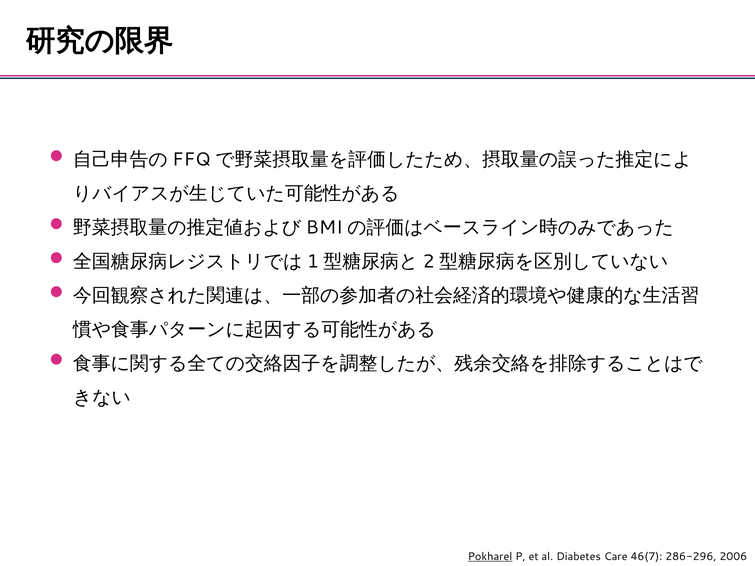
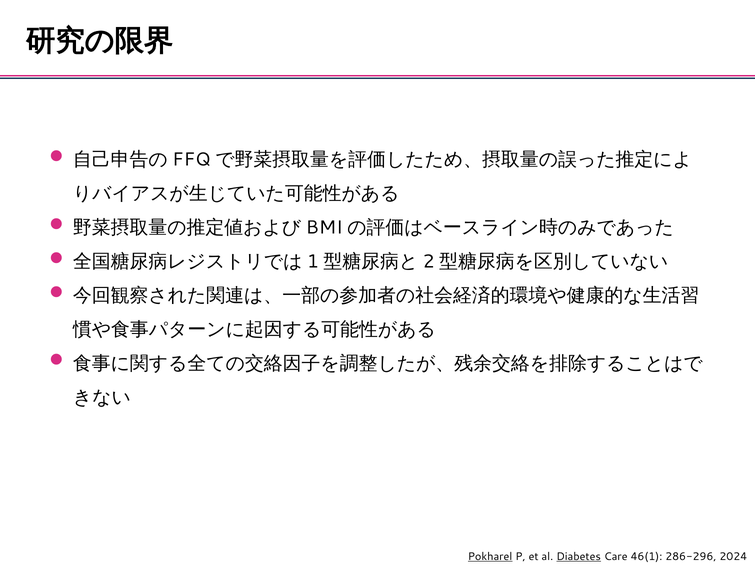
Diabetes underline: none -> present
46(7: 46(7 -> 46(1
2006: 2006 -> 2024
